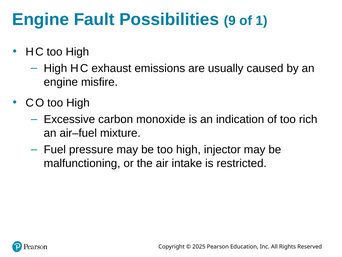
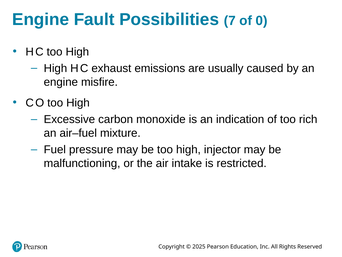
9: 9 -> 7
1: 1 -> 0
